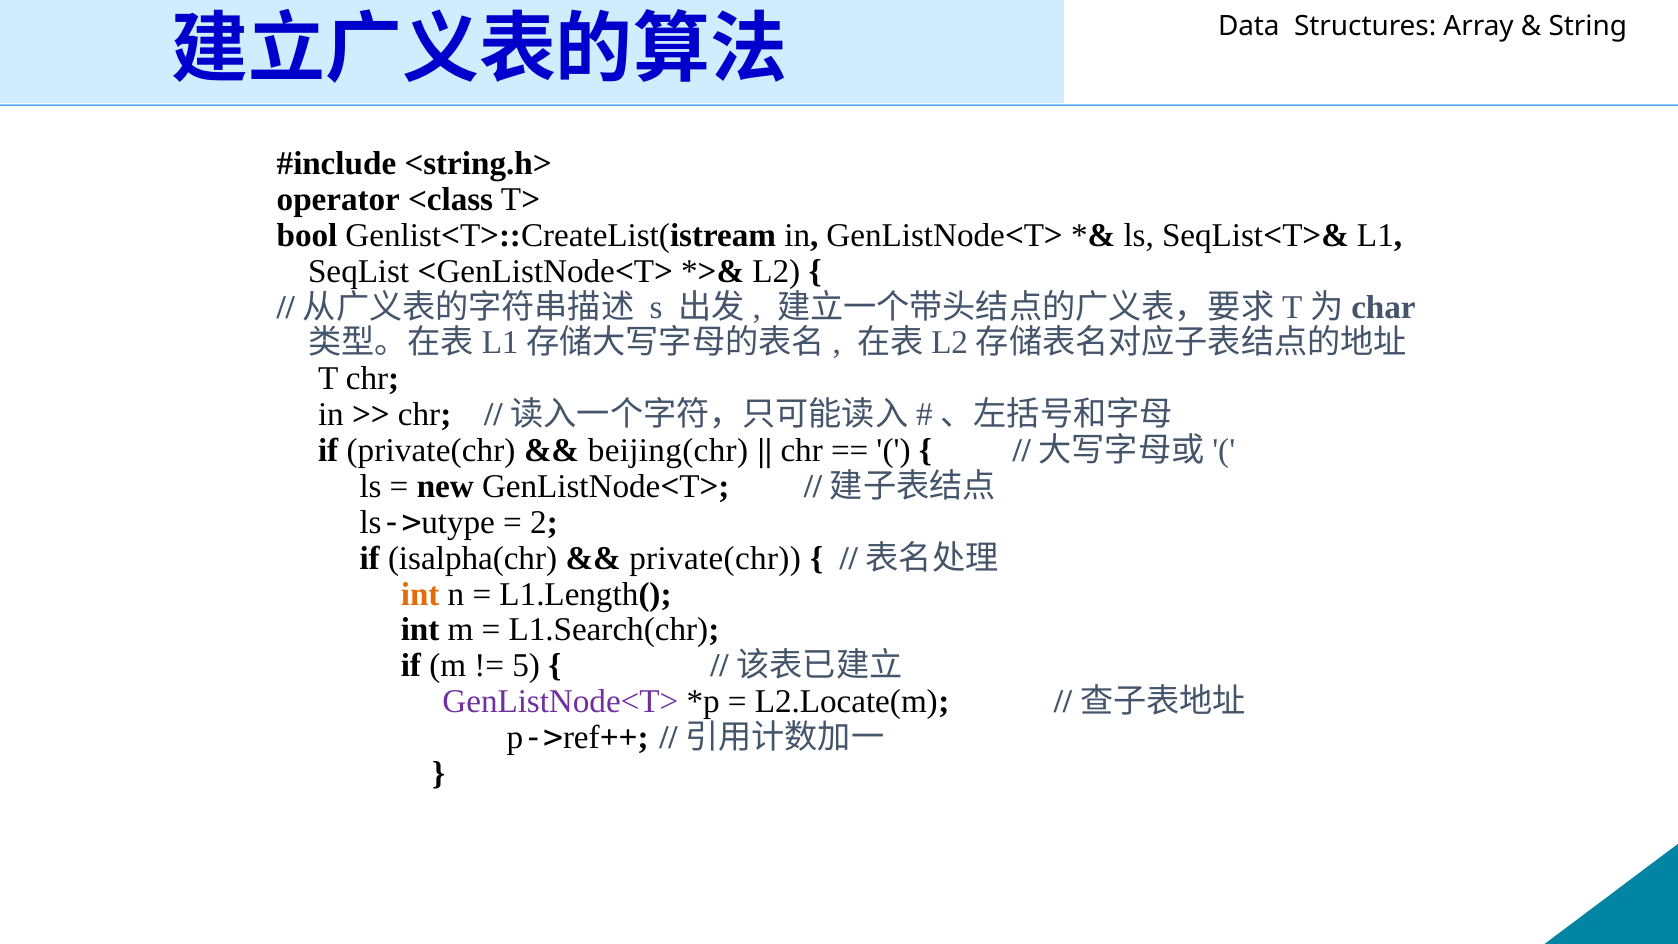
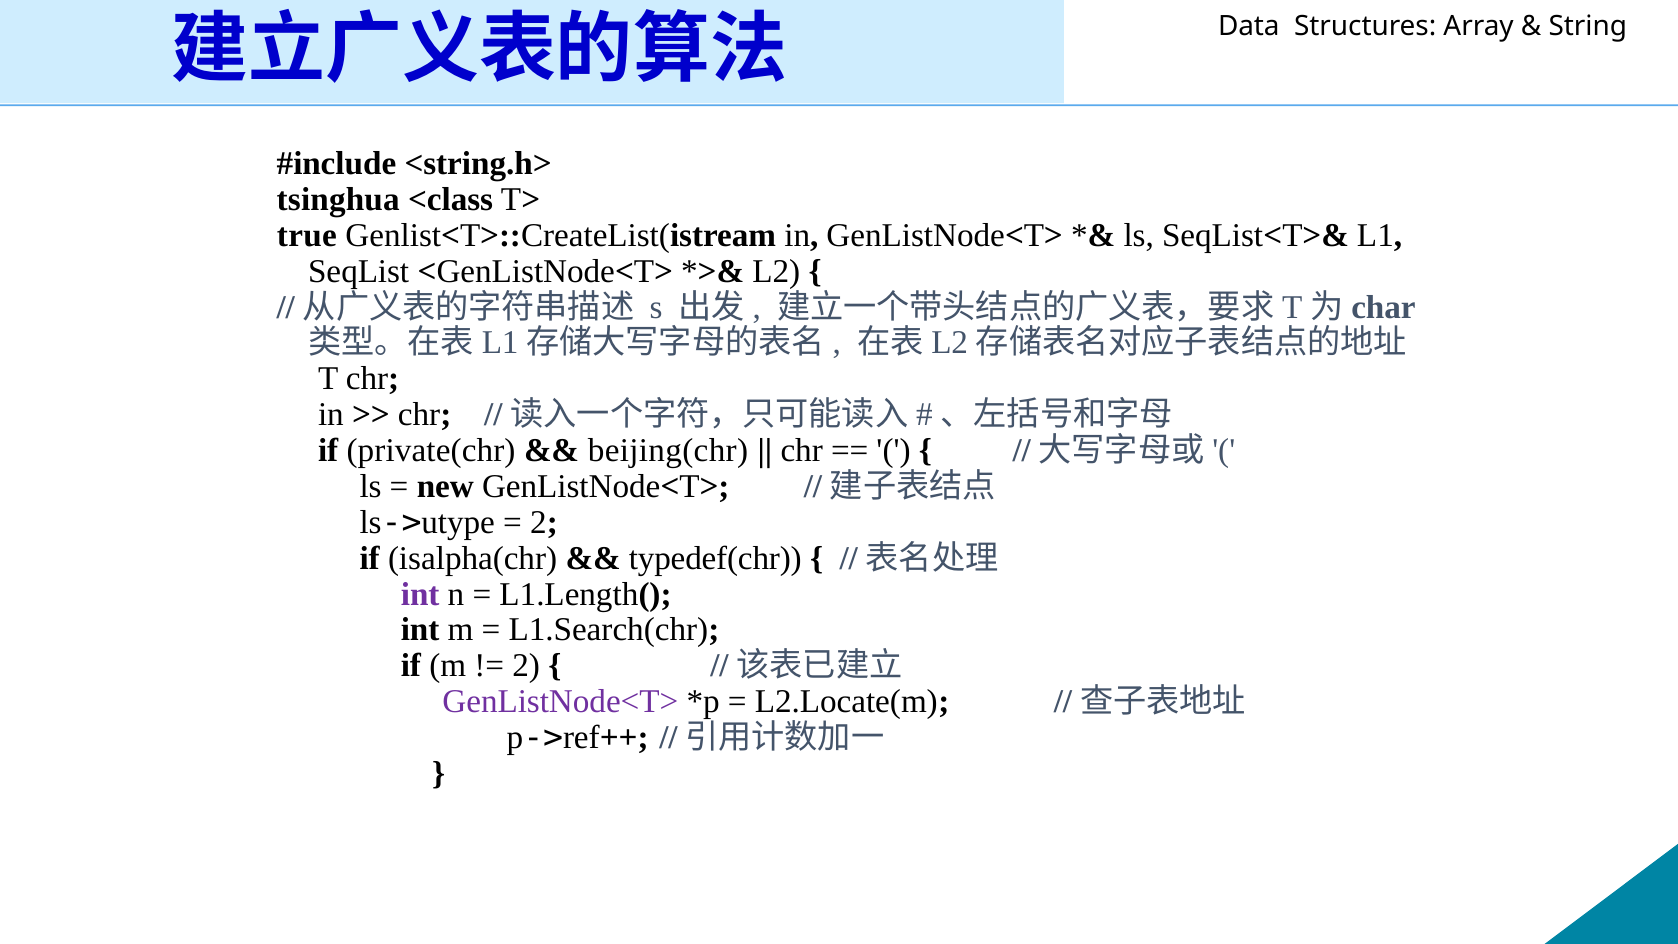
operator: operator -> tsinghua
bool: bool -> true
private(chr at (715, 558): private(chr -> typedef(chr
int at (420, 594) colour: orange -> purple
5 at (526, 666): 5 -> 2
